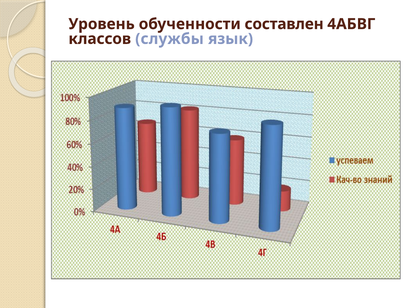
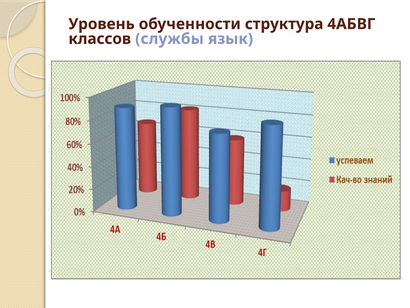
составлен: составлен -> структура
